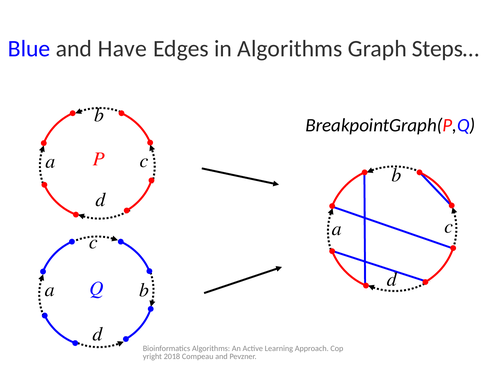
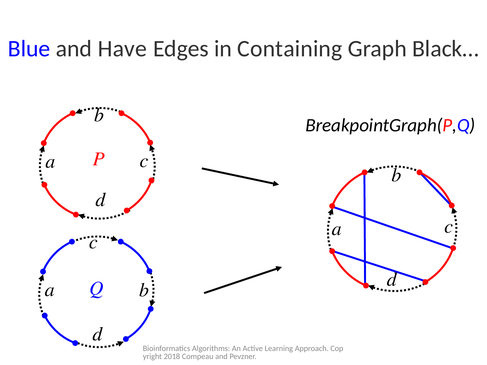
in Algorithms: Algorithms -> Containing
Steps…: Steps… -> Black…
